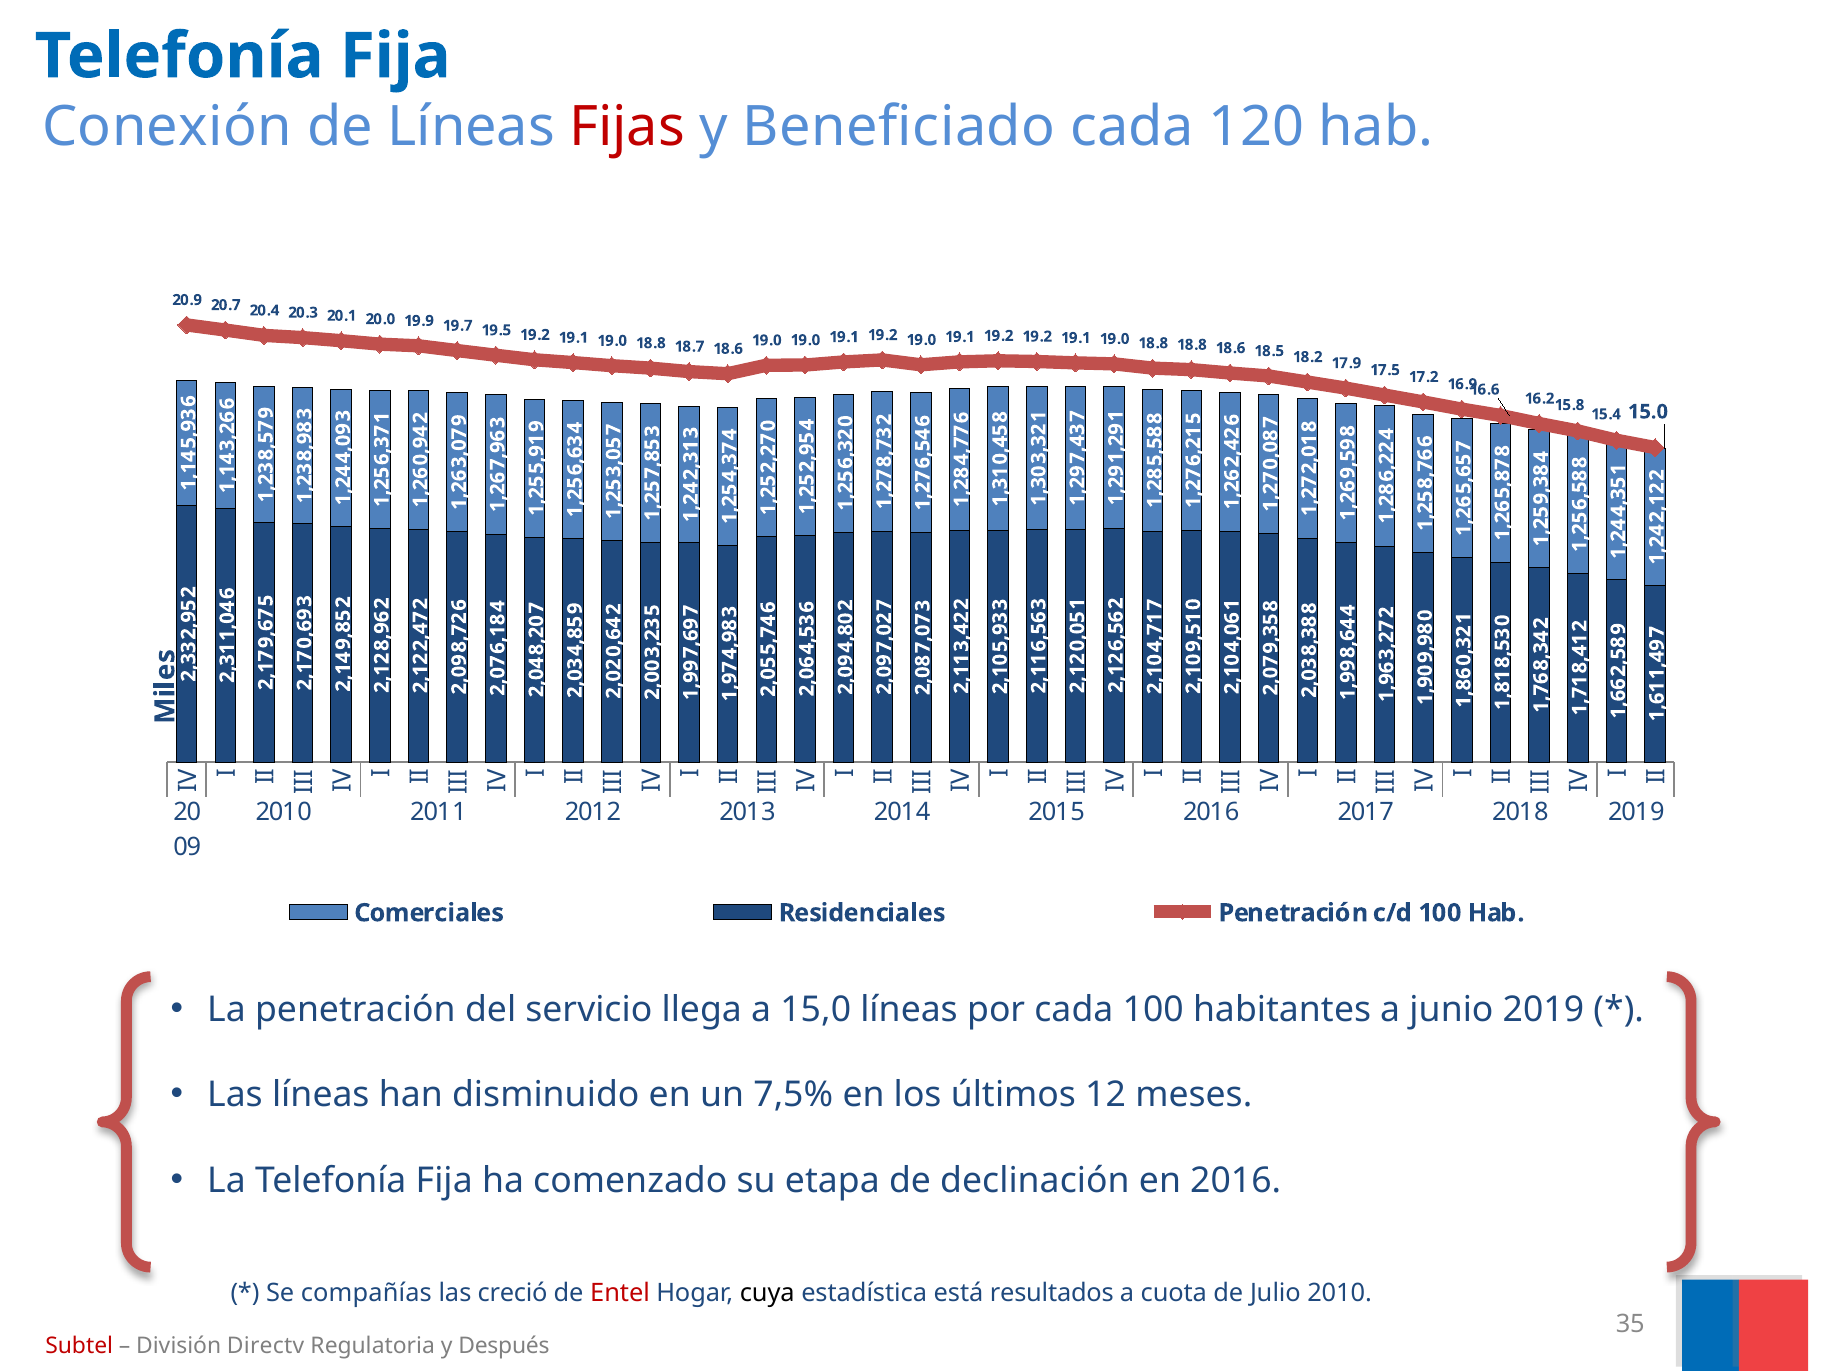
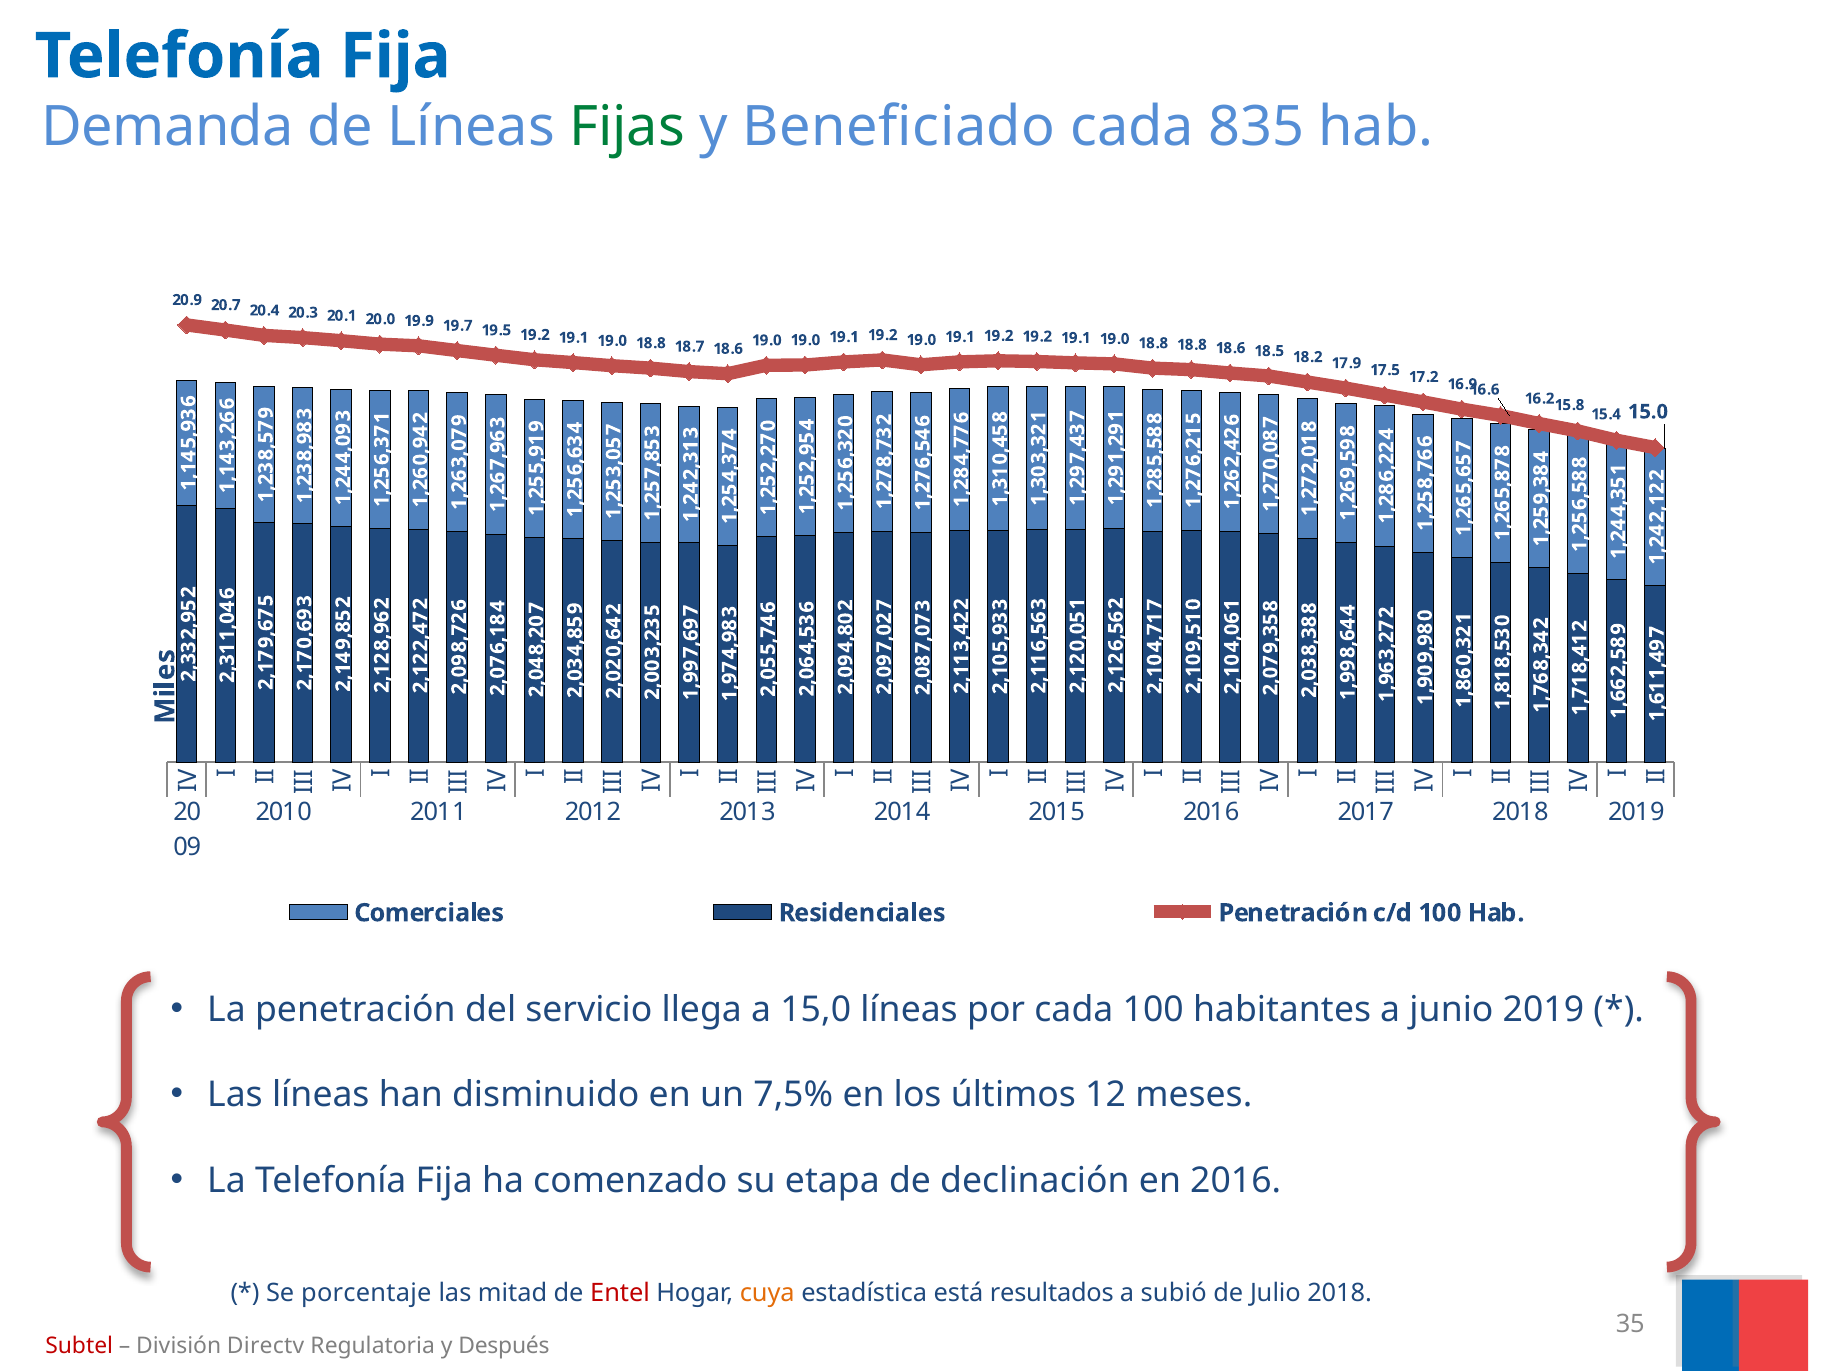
Conexión: Conexión -> Demanda
Fijas colour: red -> green
120: 120 -> 835
compañías: compañías -> porcentaje
creció: creció -> mitad
cuya colour: black -> orange
cuota: cuota -> subió
Julio 2010: 2010 -> 2018
